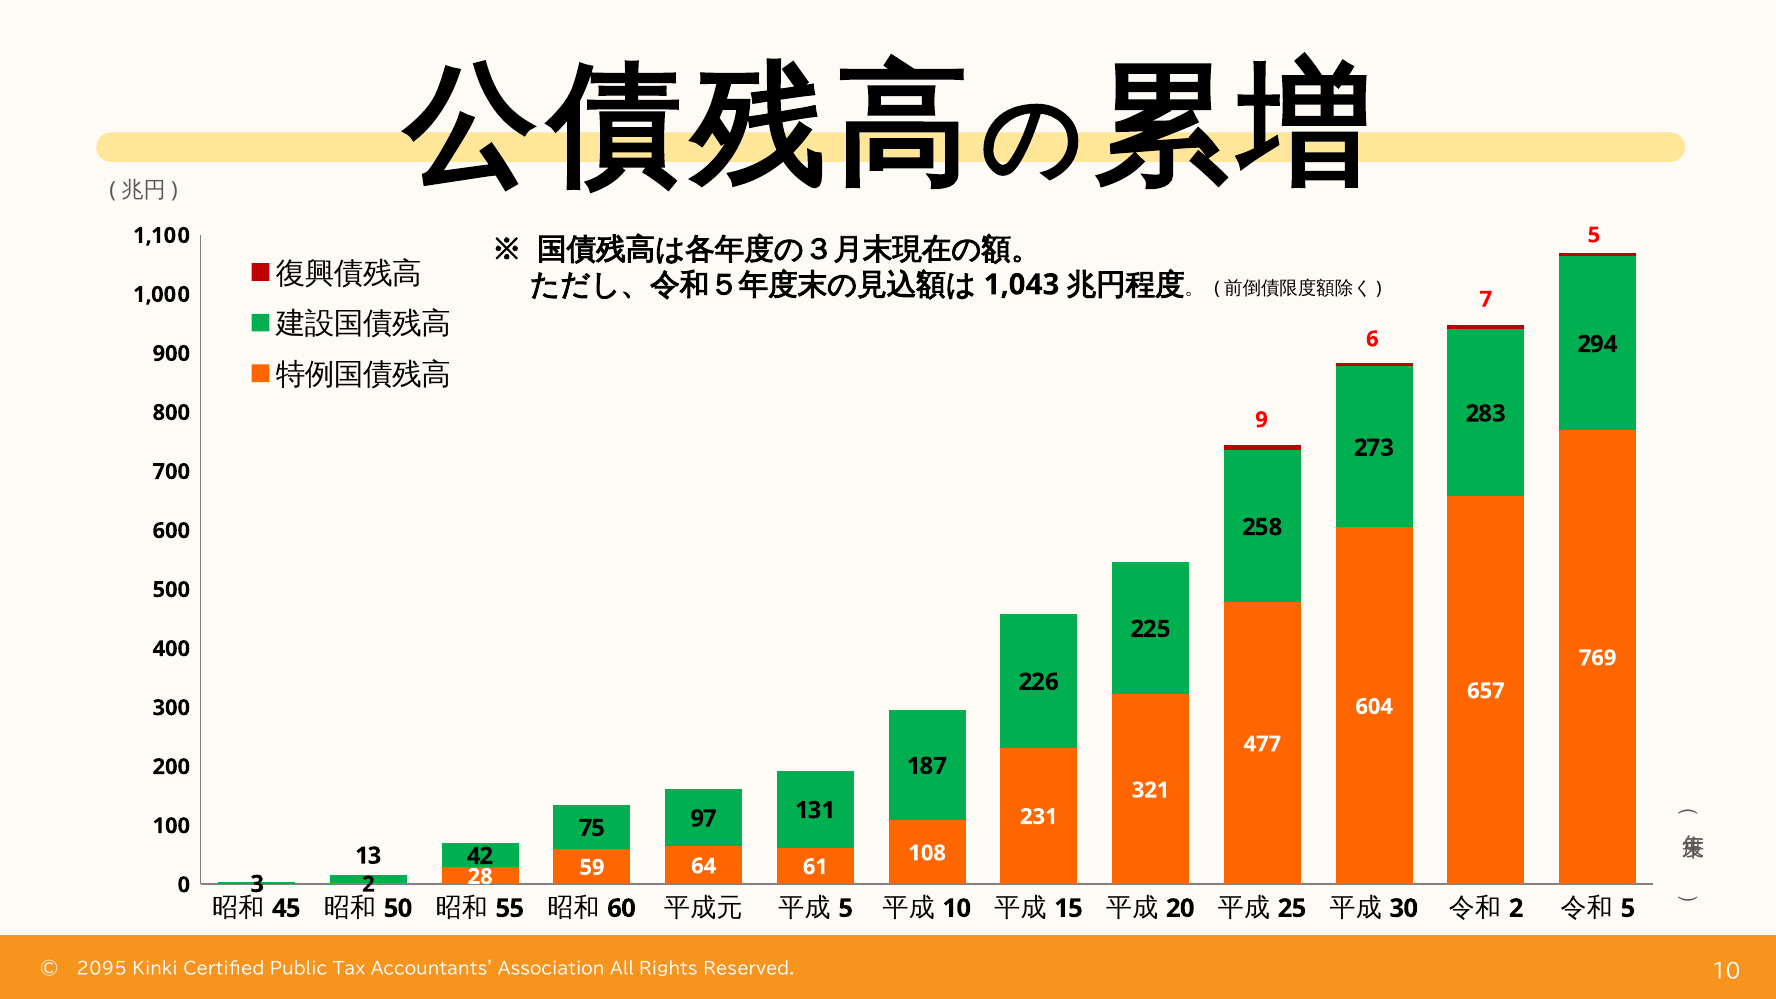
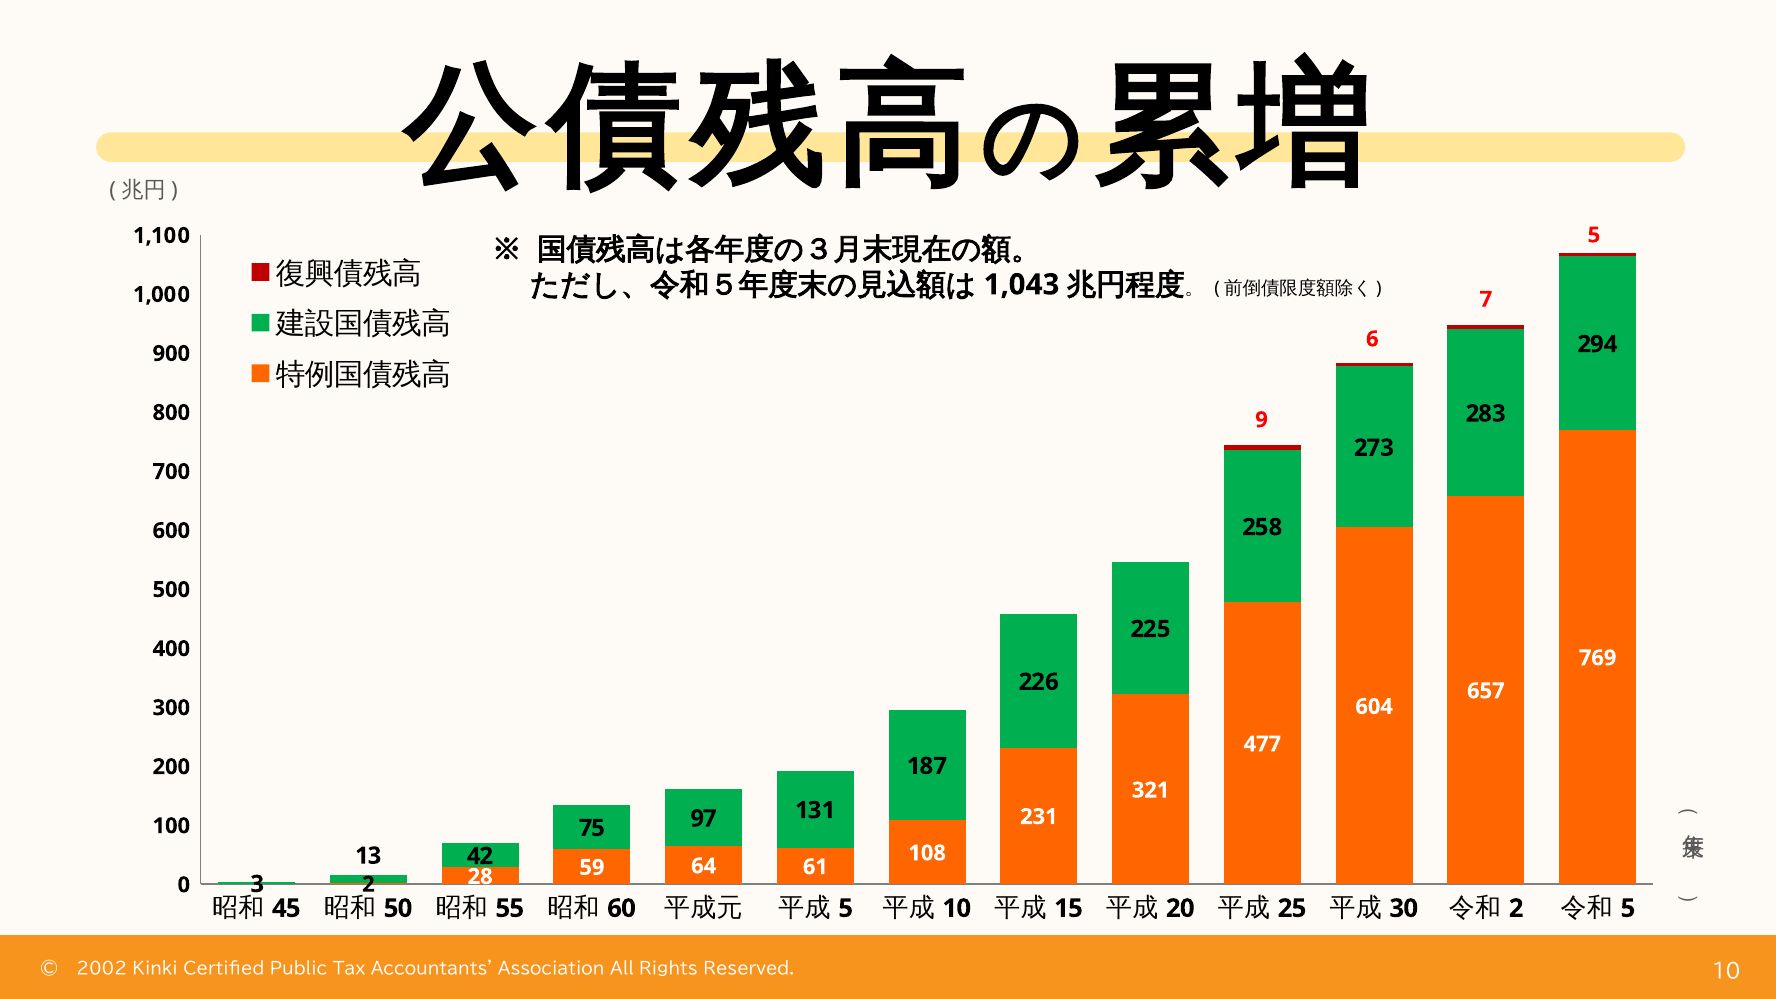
2095: 2095 -> 2002
